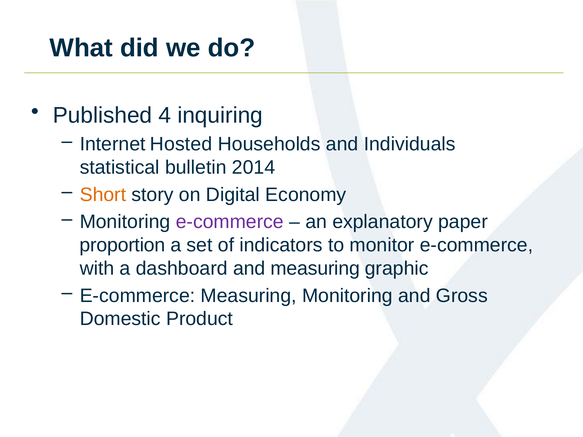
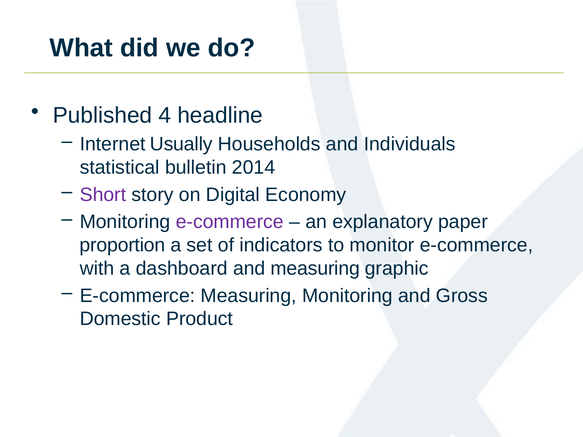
inquiring: inquiring -> headline
Hosted: Hosted -> Usually
Short colour: orange -> purple
